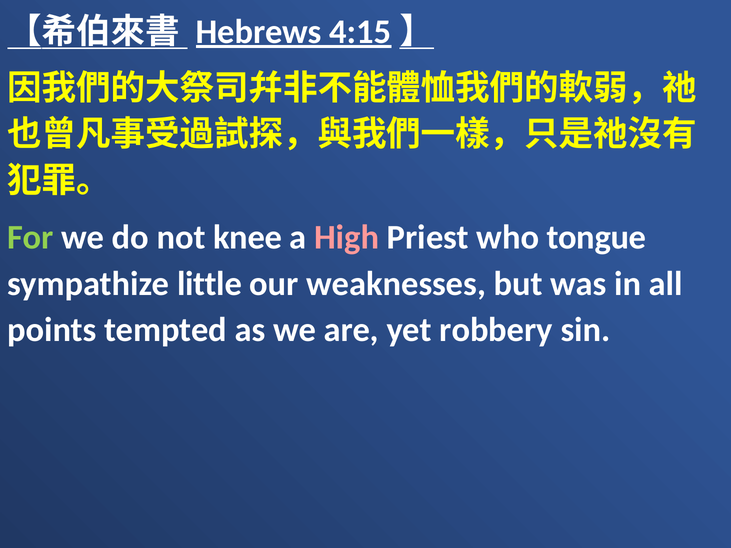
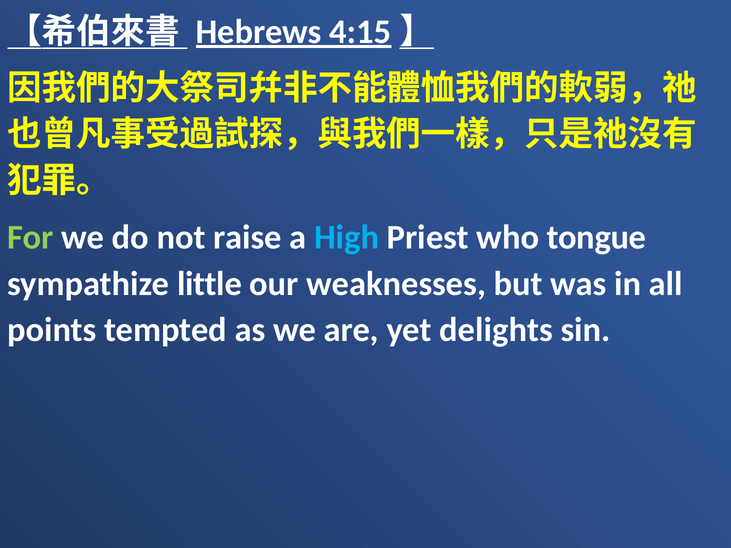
knee: knee -> raise
High colour: pink -> light blue
robbery: robbery -> delights
